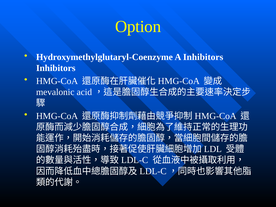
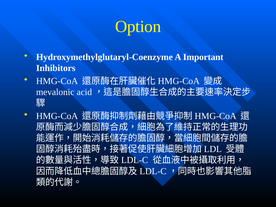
A Inhibitors: Inhibitors -> Important
